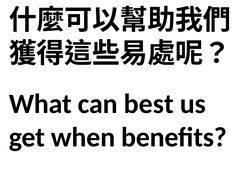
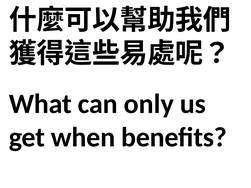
best: best -> only
